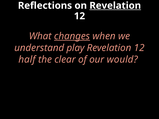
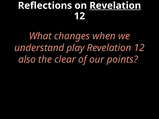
changes underline: present -> none
half: half -> also
would: would -> points
